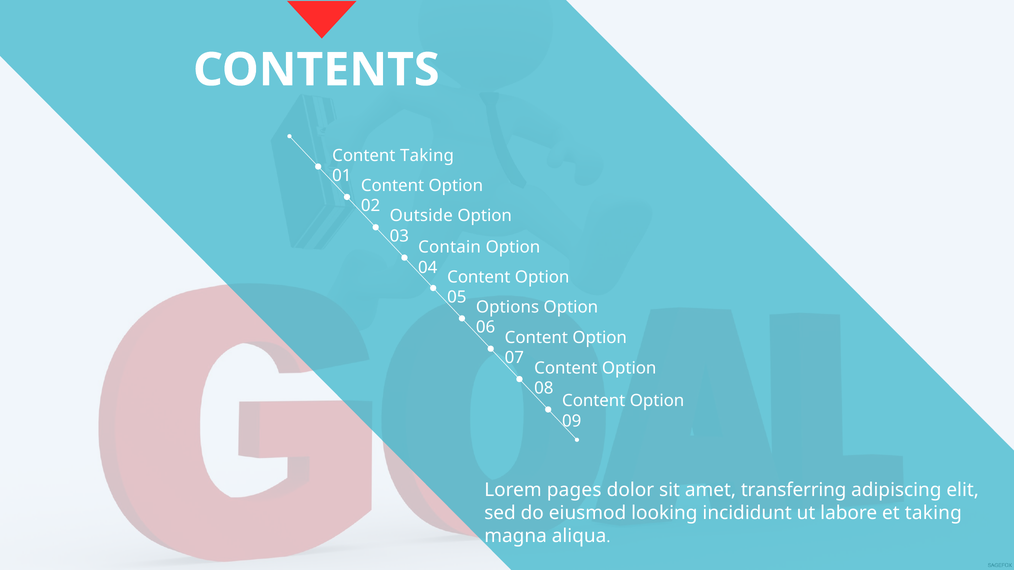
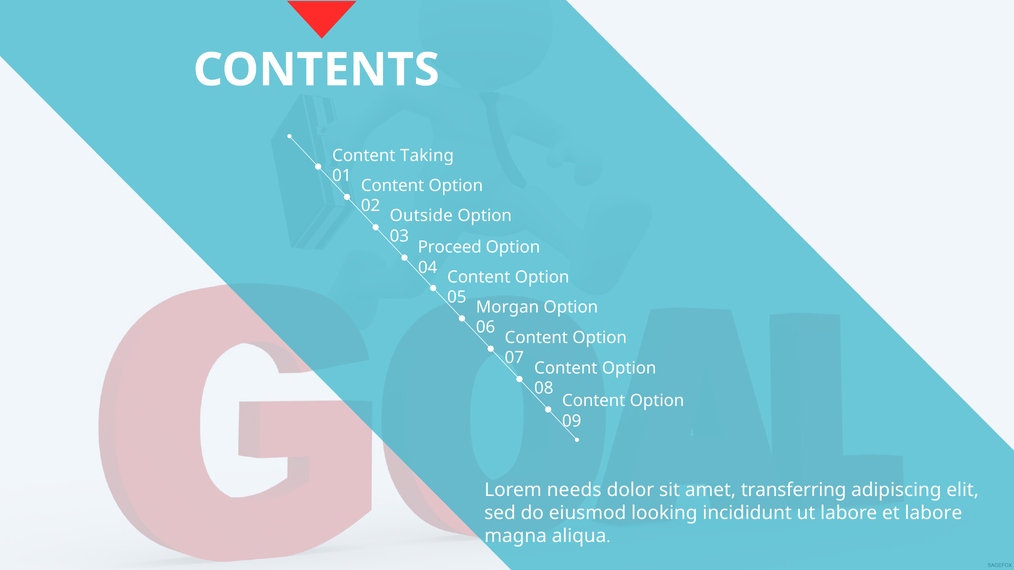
Contain: Contain -> Proceed
Options: Options -> Morgan
pages: pages -> needs
et taking: taking -> labore
